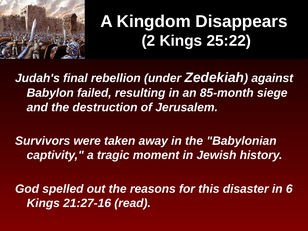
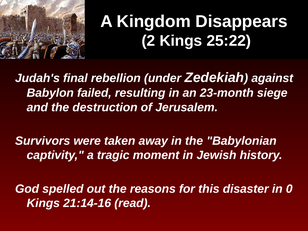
85-month: 85-month -> 23-month
6: 6 -> 0
21:27-16: 21:27-16 -> 21:14-16
